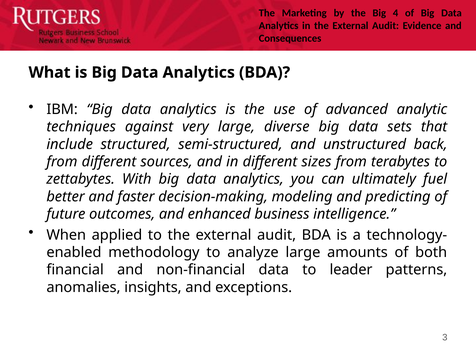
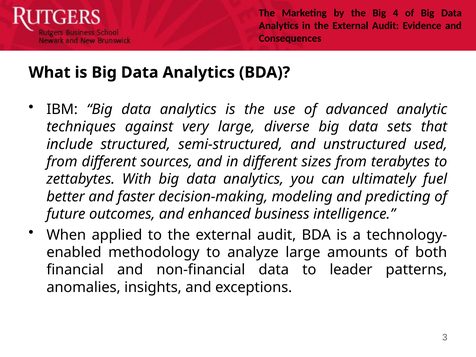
back: back -> used
